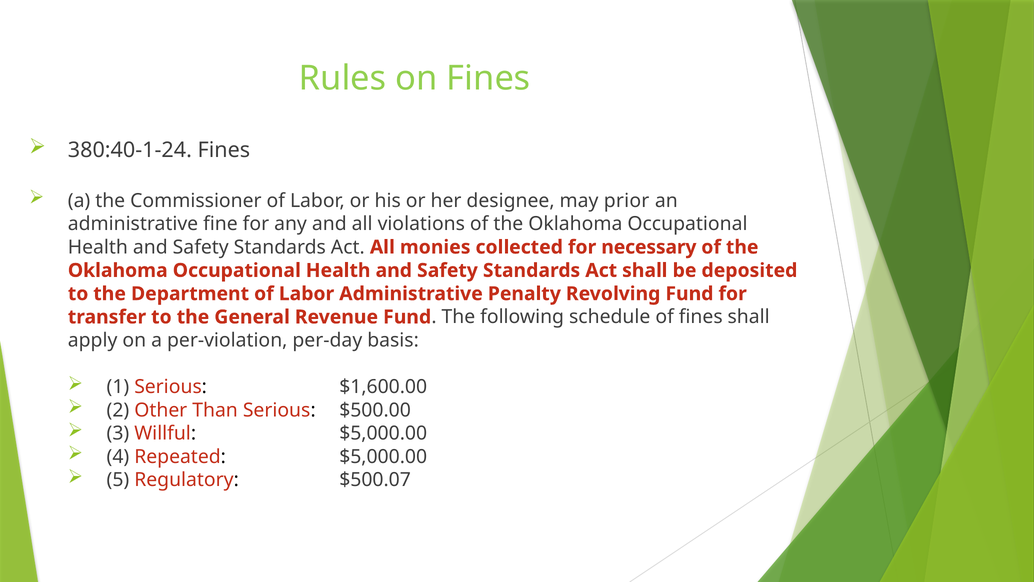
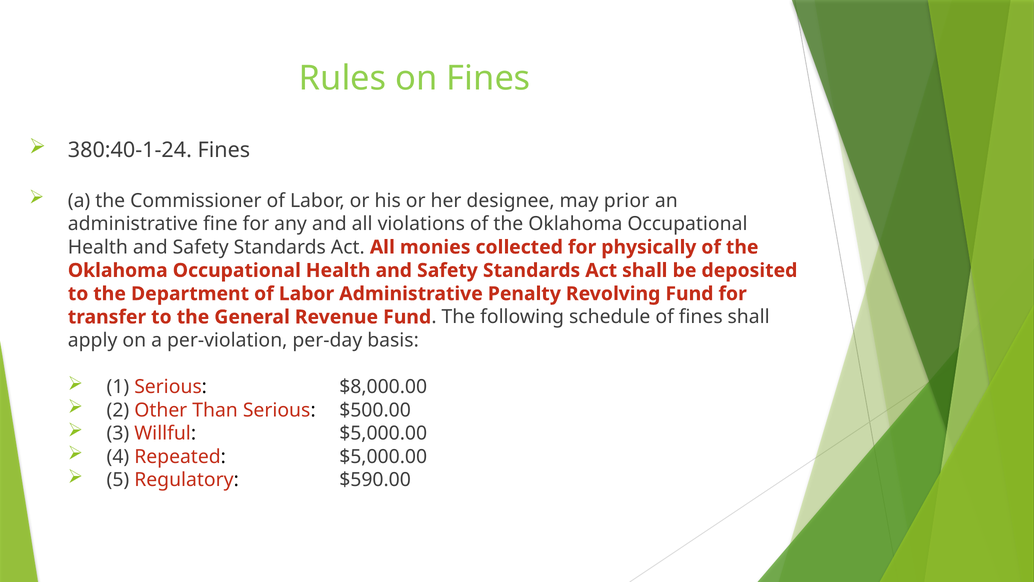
necessary: necessary -> physically
$1,600.00: $1,600.00 -> $8,000.00
$500.07: $500.07 -> $590.00
